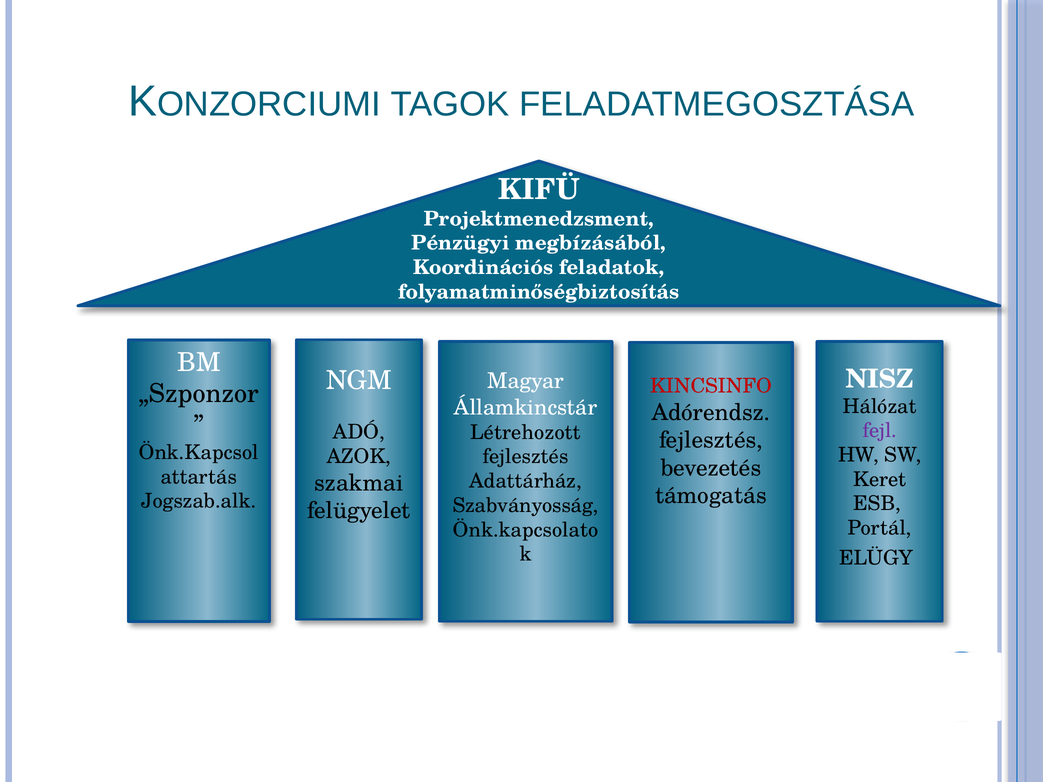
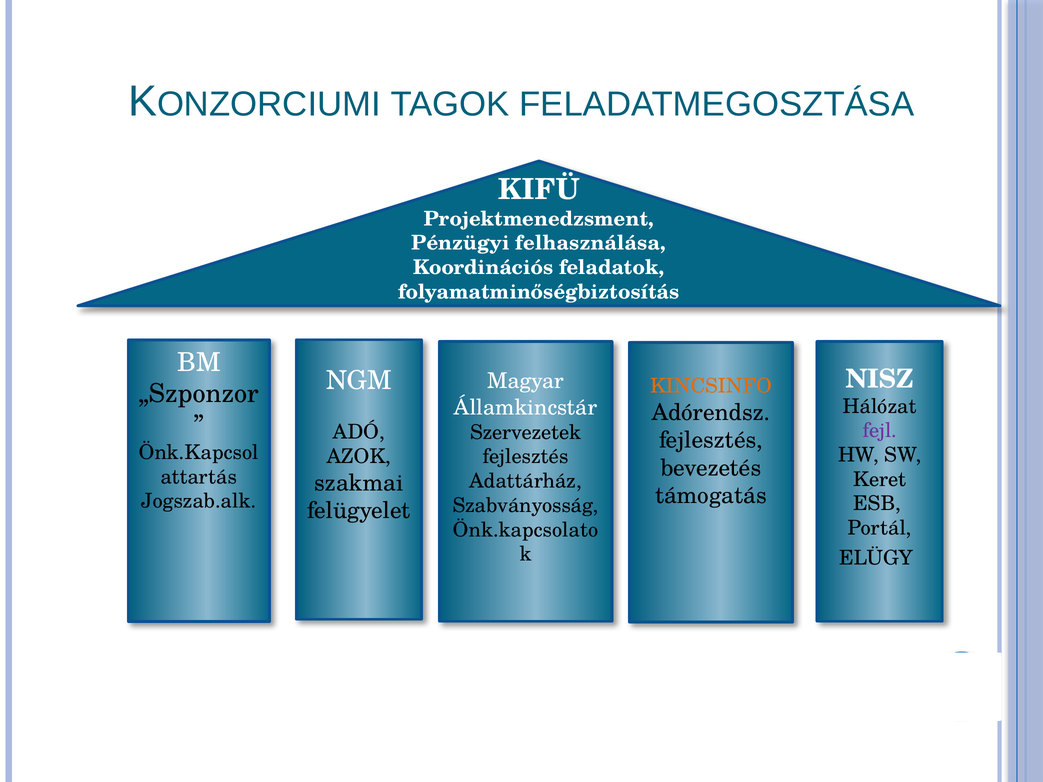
megbízásából: megbízásából -> felhasználása
KINCSINFO colour: red -> orange
Létrehozott: Létrehozott -> Szervezetek
